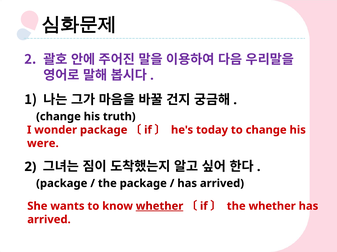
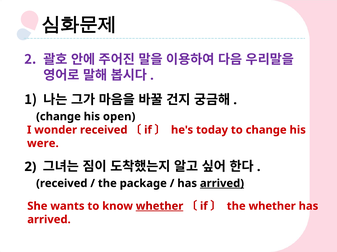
truth: truth -> open
wonder package: package -> received
package at (62, 184): package -> received
arrived at (222, 184) underline: none -> present
